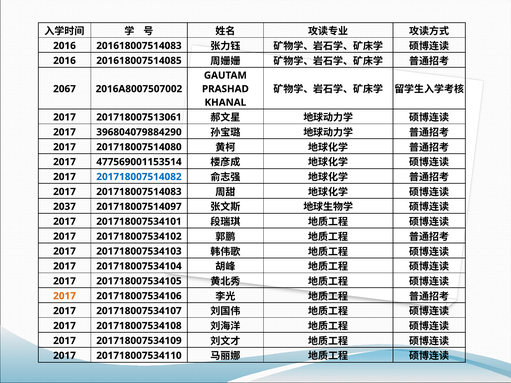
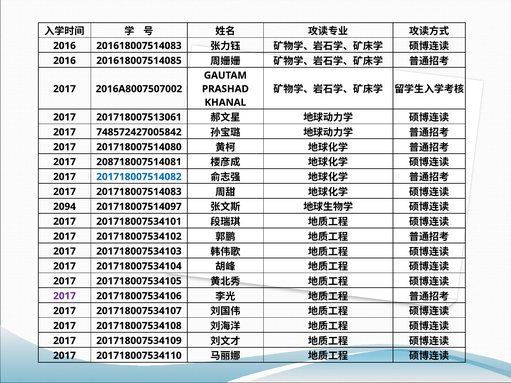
2067 at (65, 89): 2067 -> 2017
396804079884290: 396804079884290 -> 748572427005842
477569001153514: 477569001153514 -> 208718007514081
2037: 2037 -> 2094
2017 at (65, 296) colour: orange -> purple
